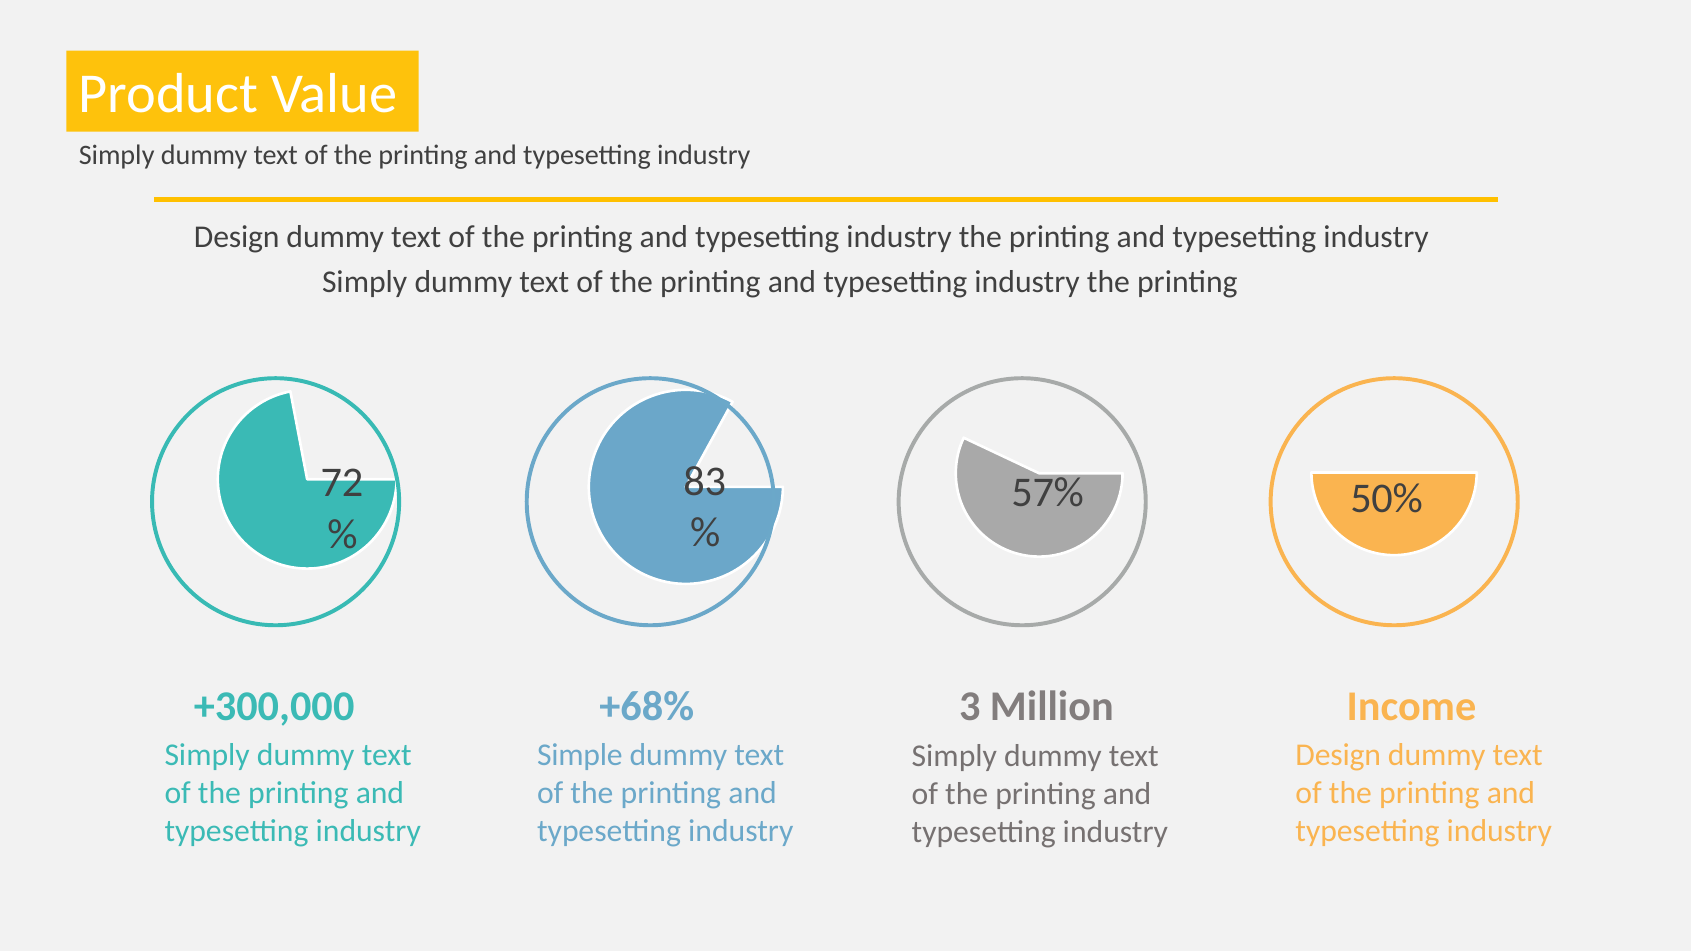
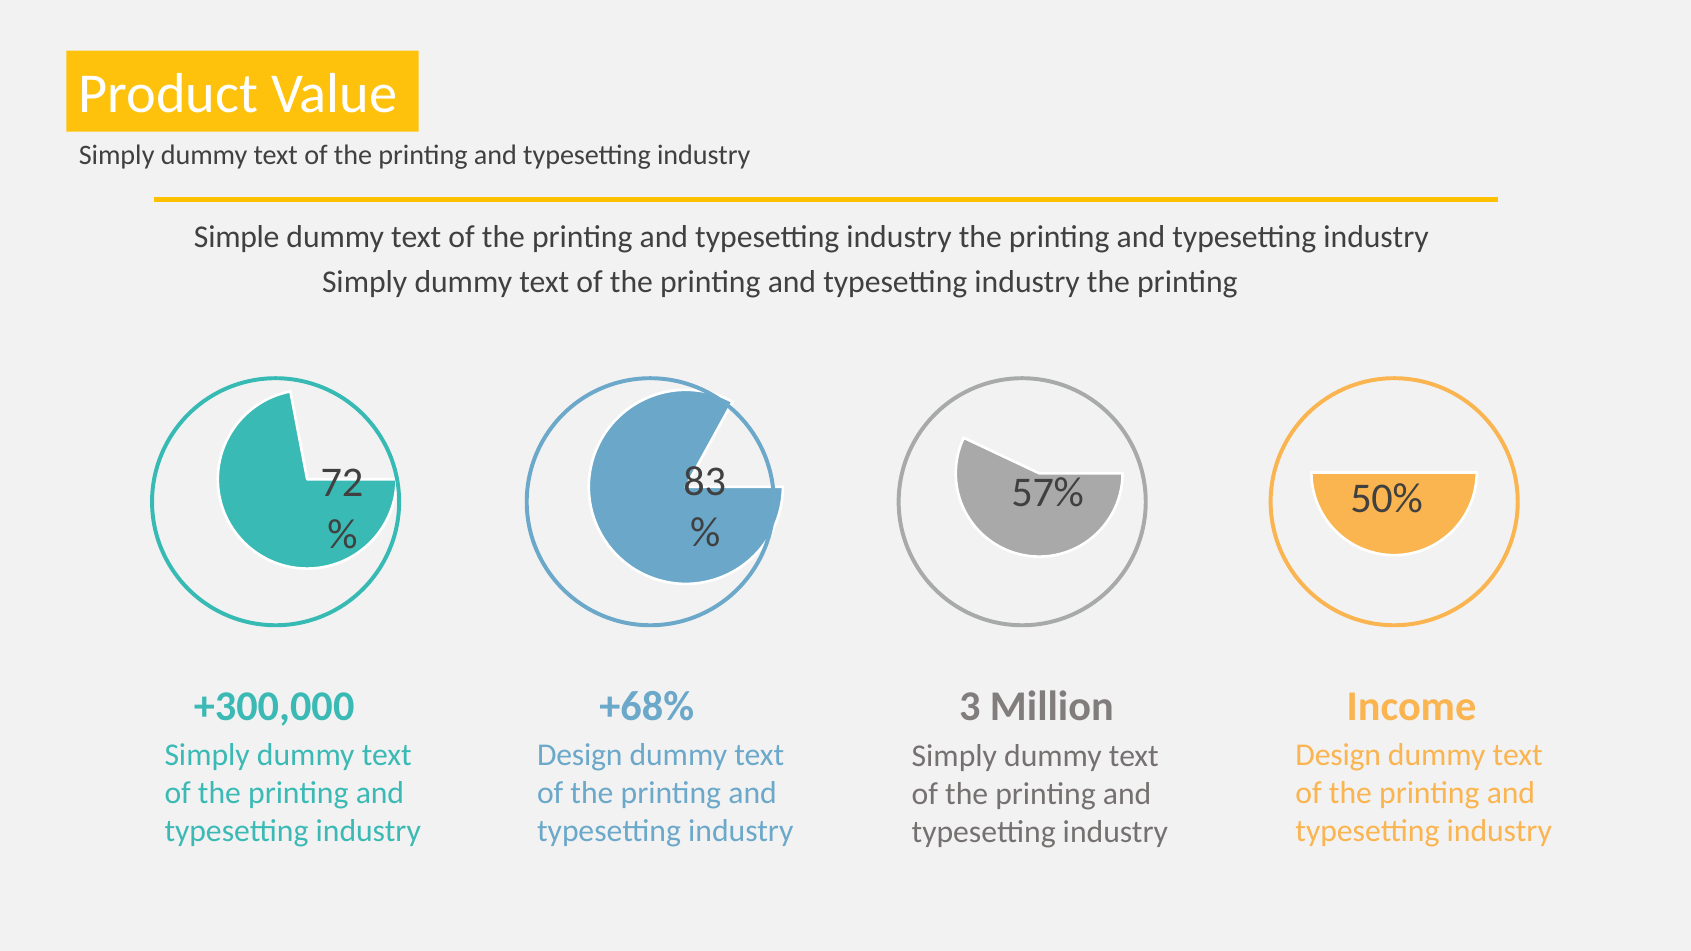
Design at (237, 237): Design -> Simple
Simple at (580, 755): Simple -> Design
